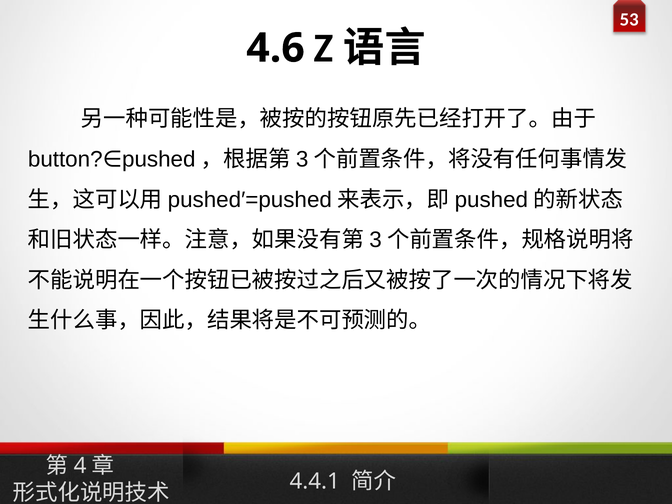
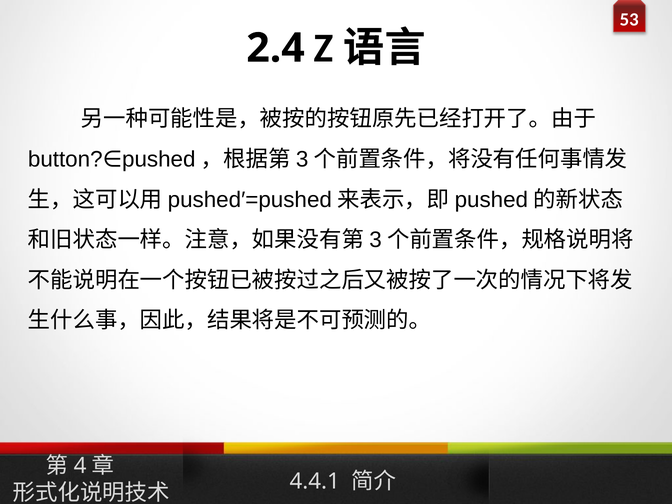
4.6: 4.6 -> 2.4
